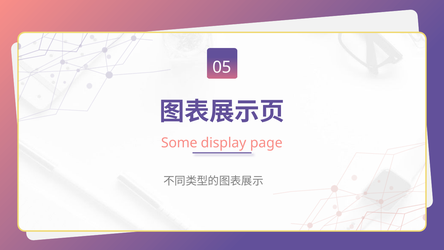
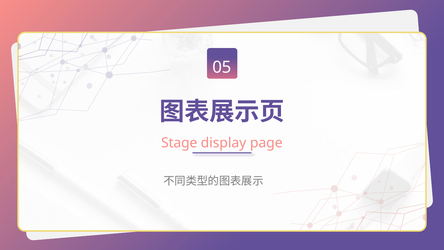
Some: Some -> Stage
